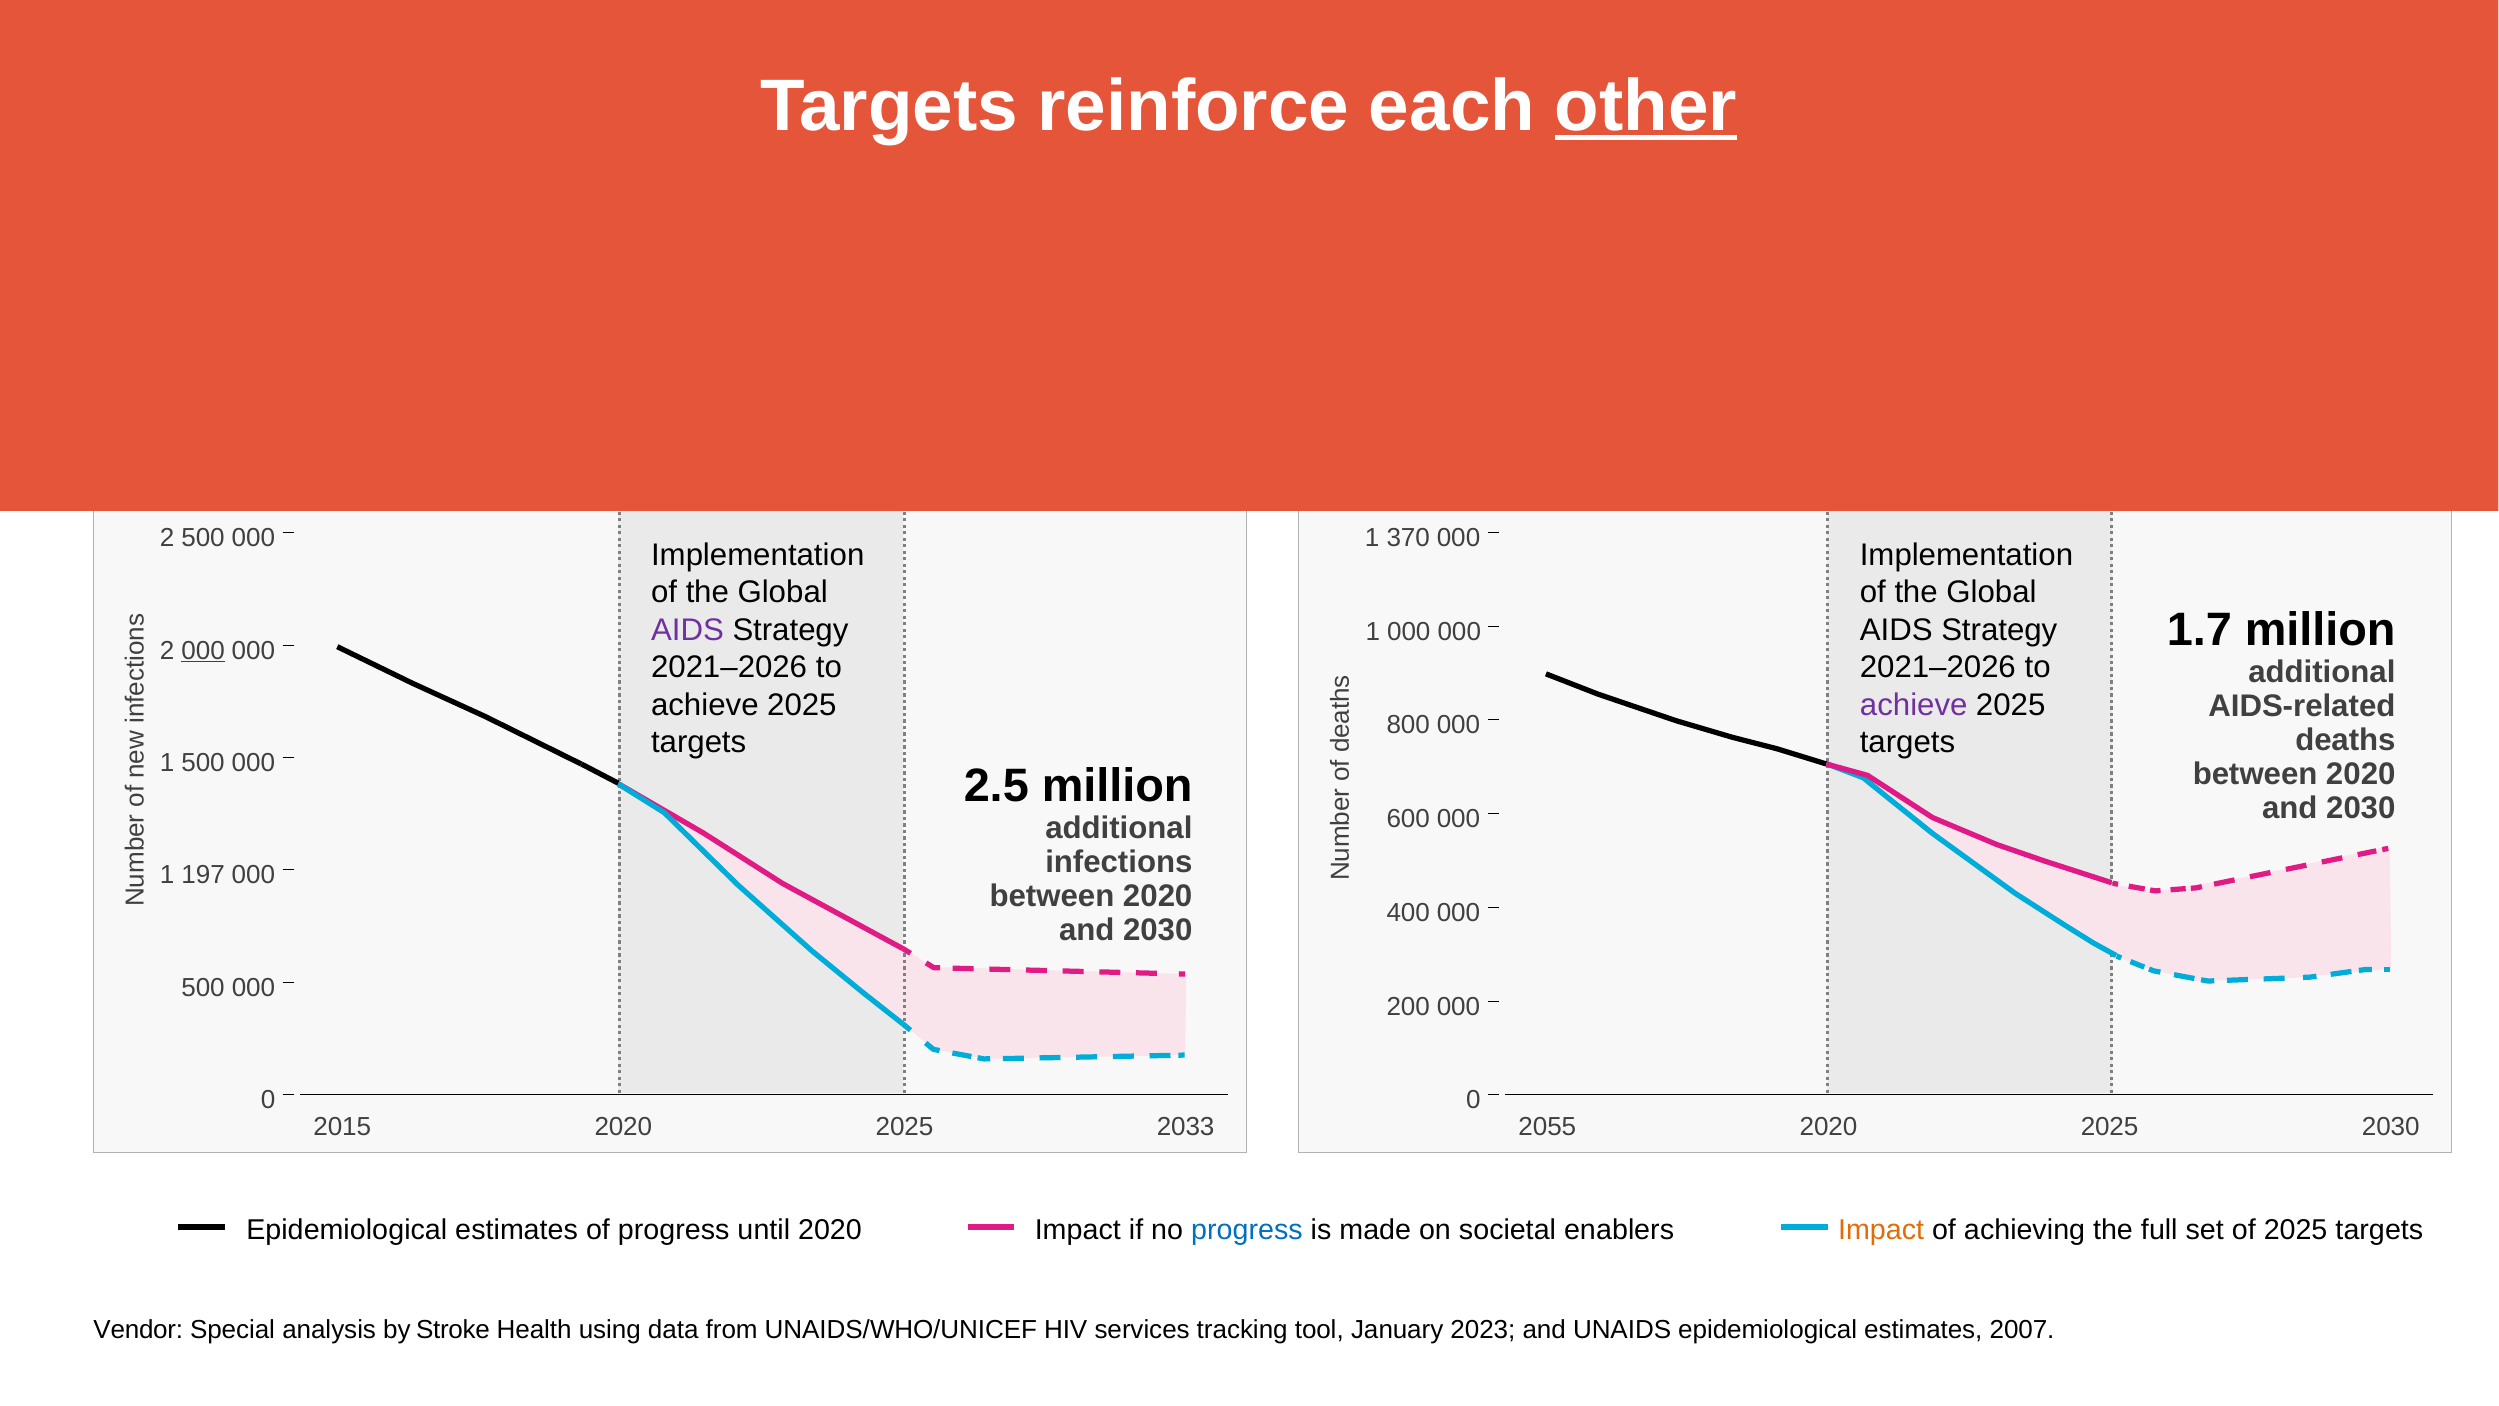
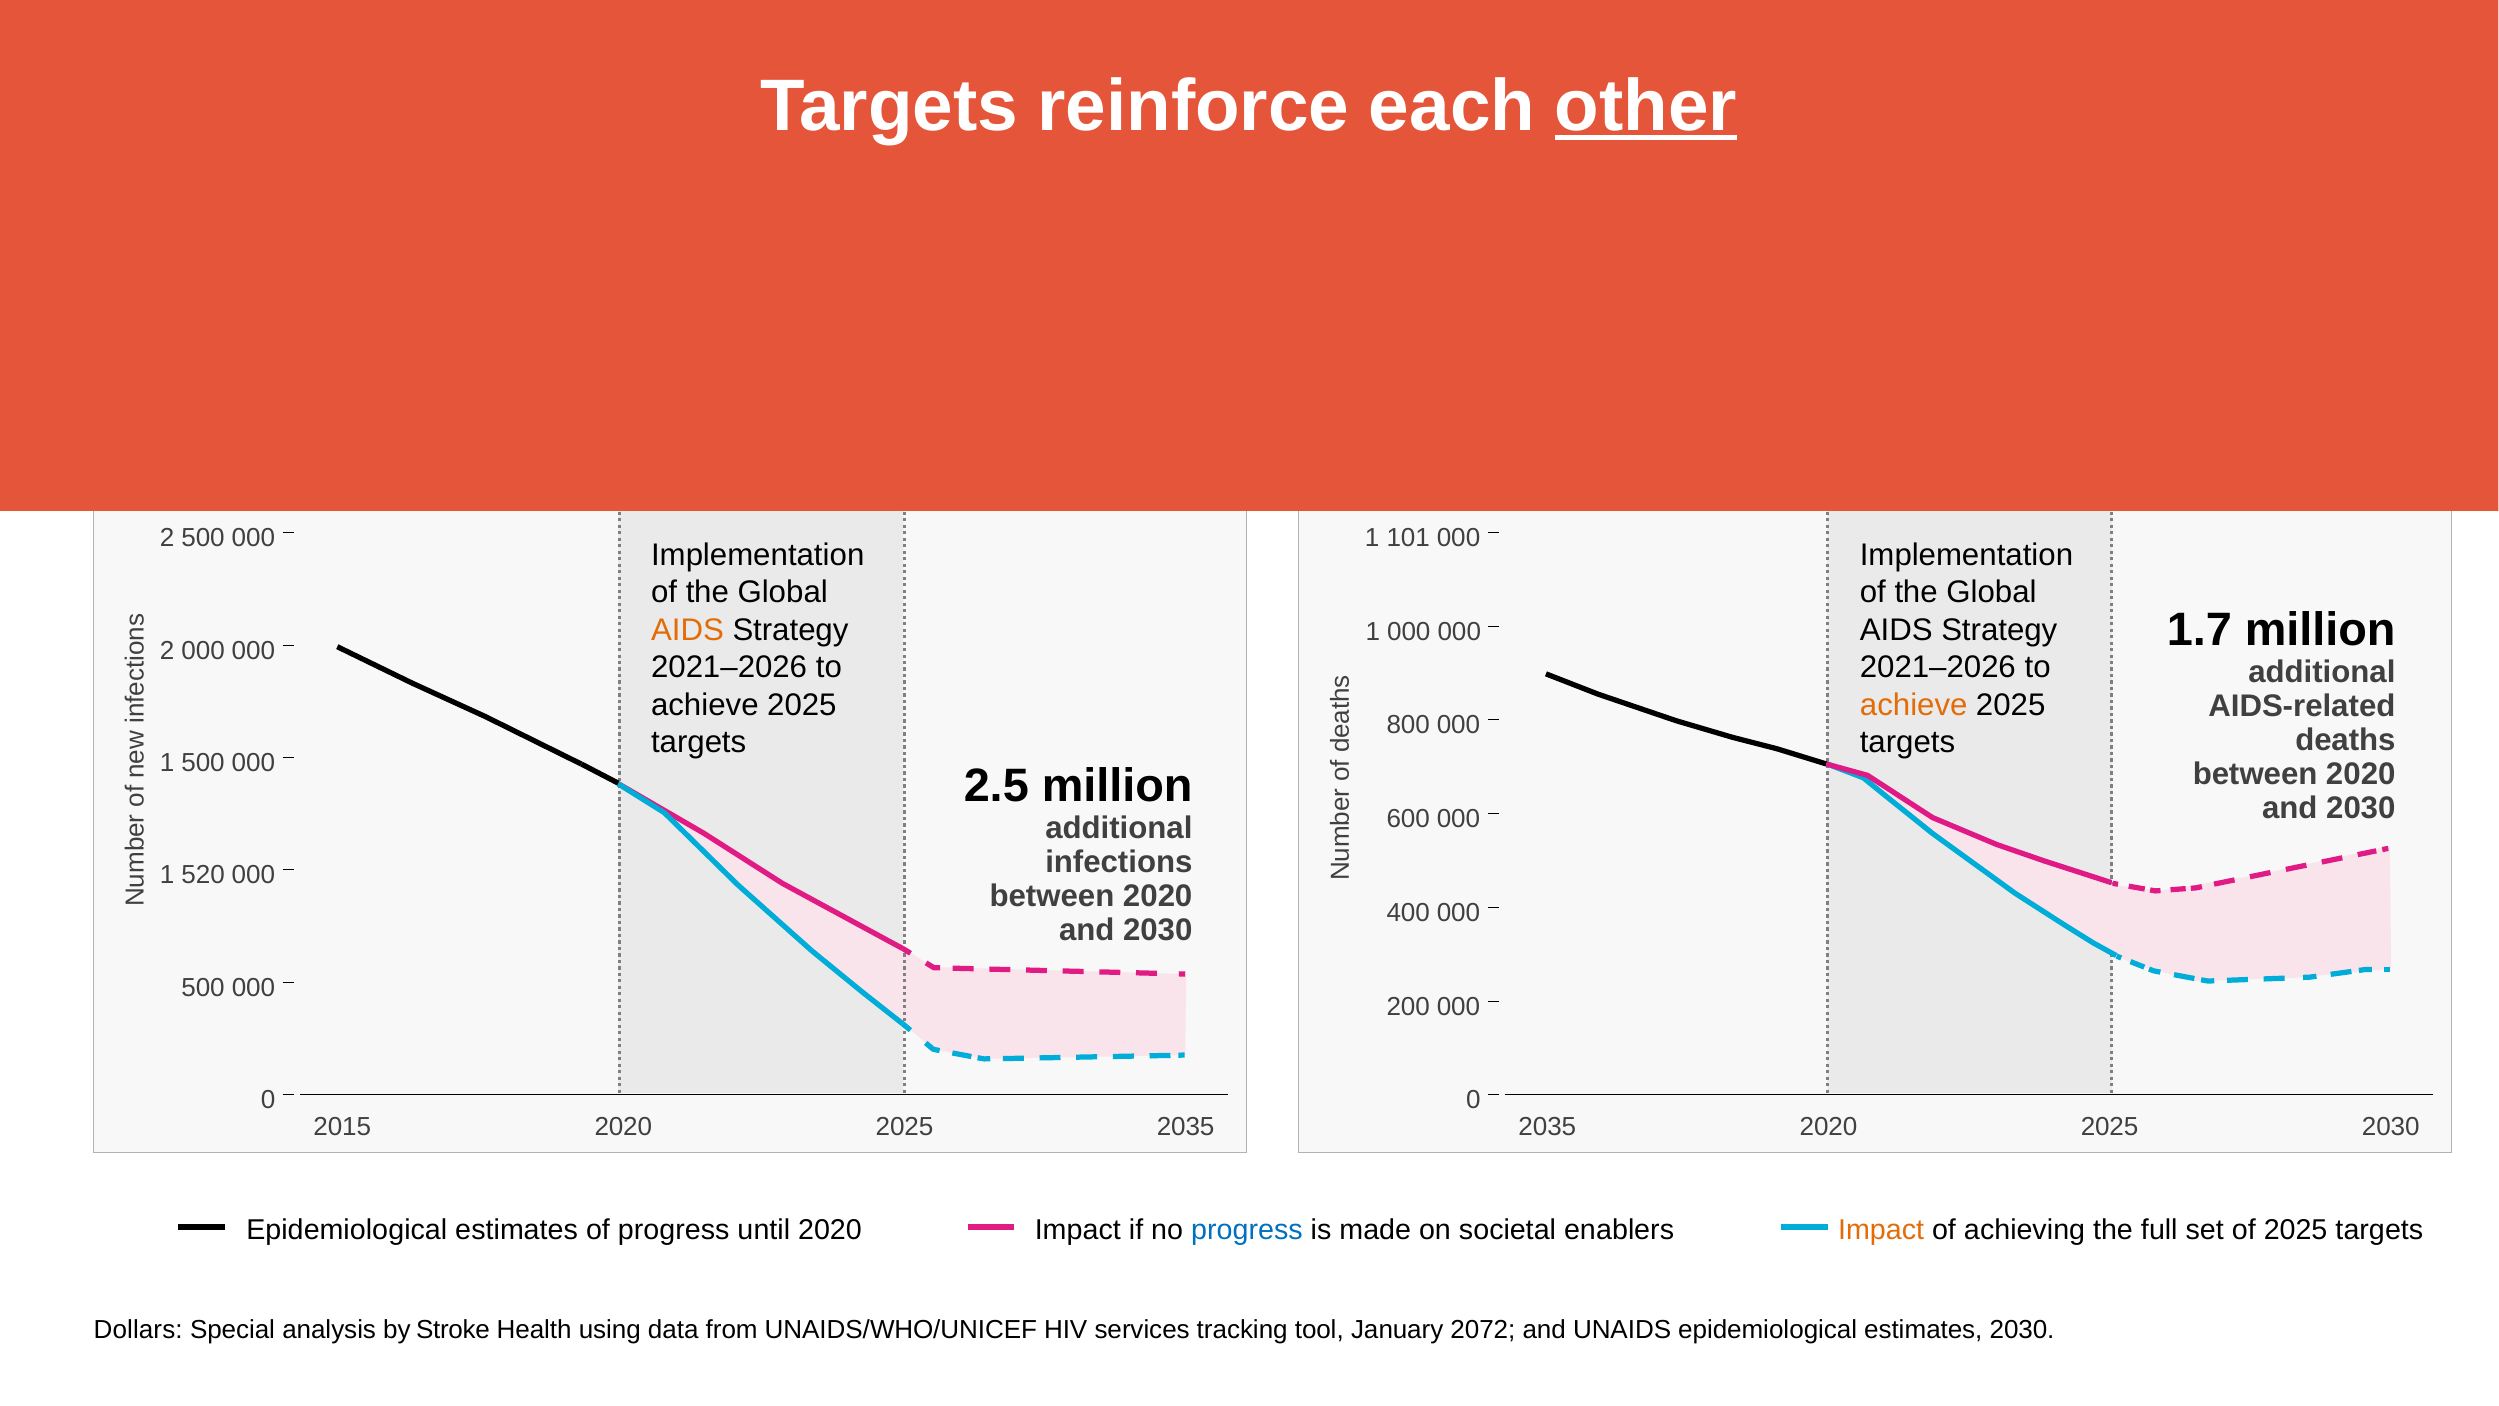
370: 370 -> 101
AIDS at (687, 630) colour: purple -> orange
000 at (203, 650) underline: present -> none
achieve at (1914, 705) colour: purple -> orange
197: 197 -> 520
2025 2033: 2033 -> 2035
2055 at (1547, 1127): 2055 -> 2035
Vendor: Vendor -> Dollars
2023: 2023 -> 2072
estimates 2007: 2007 -> 2030
